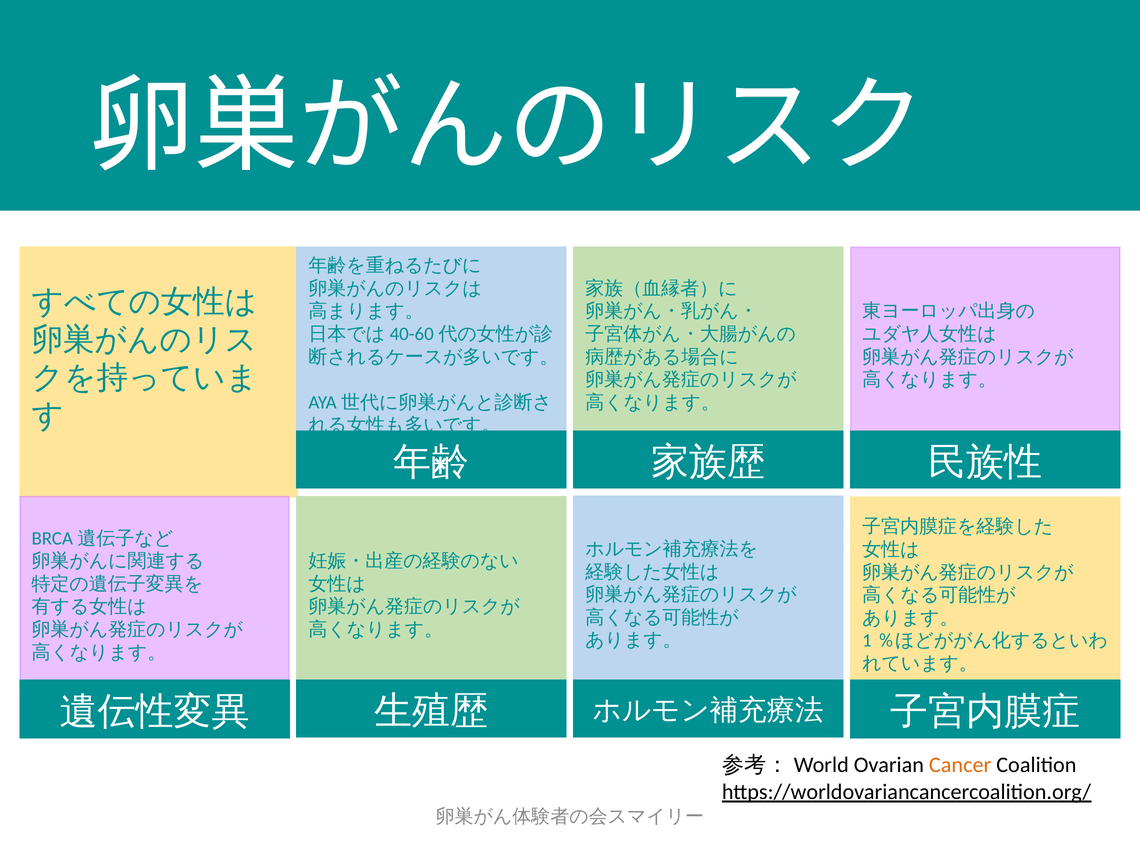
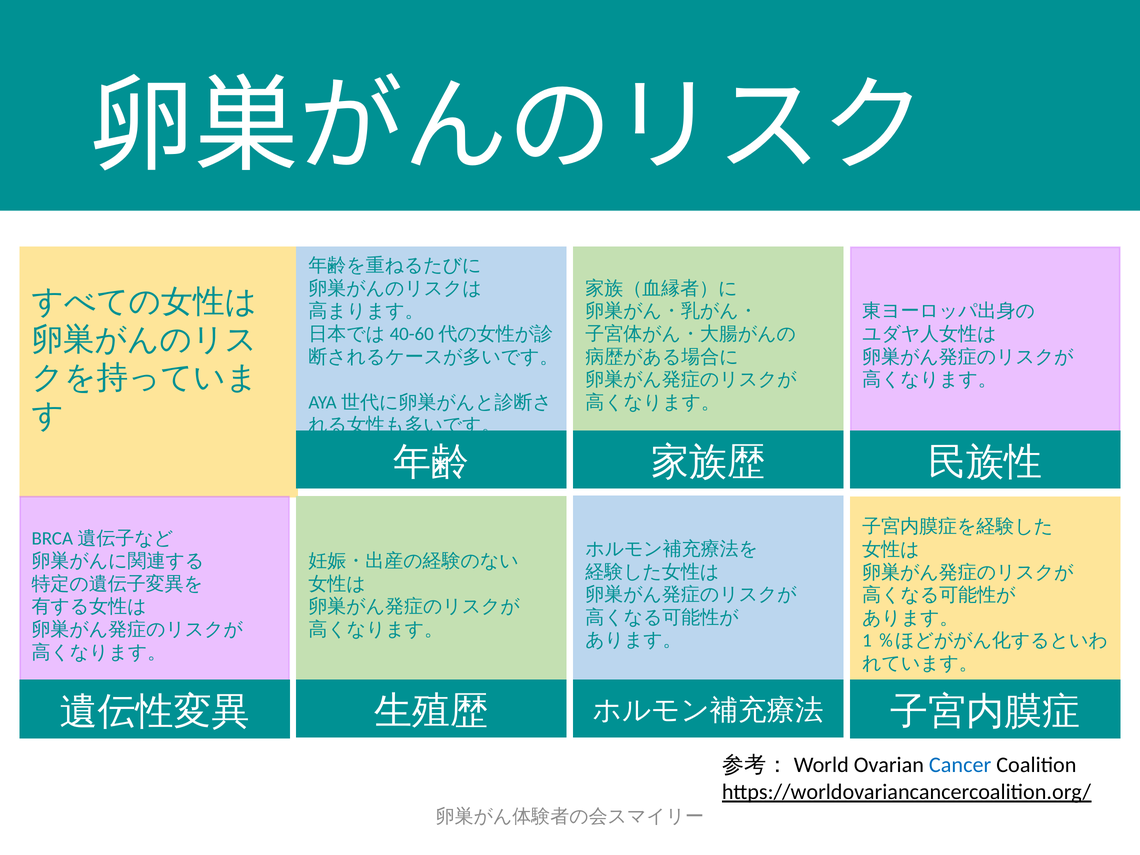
Cancer colour: orange -> blue
